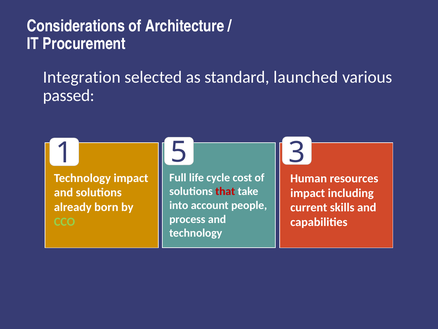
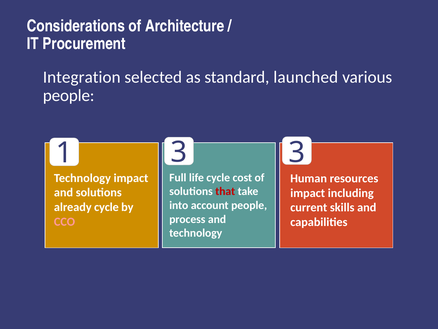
passed at (69, 95): passed -> people
1 5: 5 -> 3
already born: born -> cycle
CCO colour: light green -> pink
